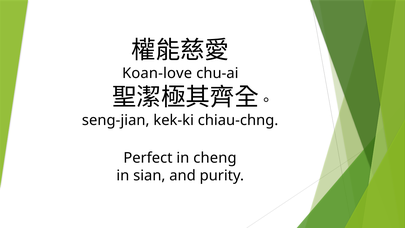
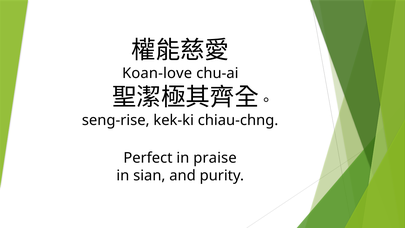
seng-jian: seng-jian -> seng-rise
cheng: cheng -> praise
